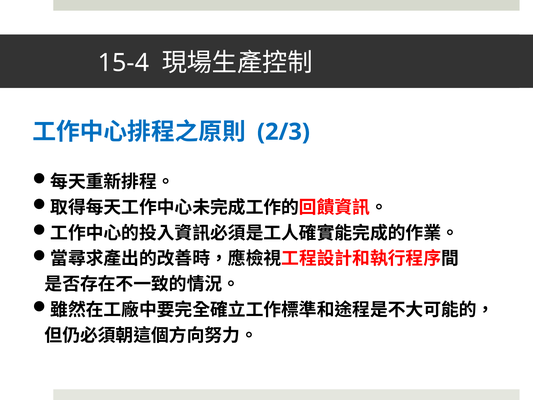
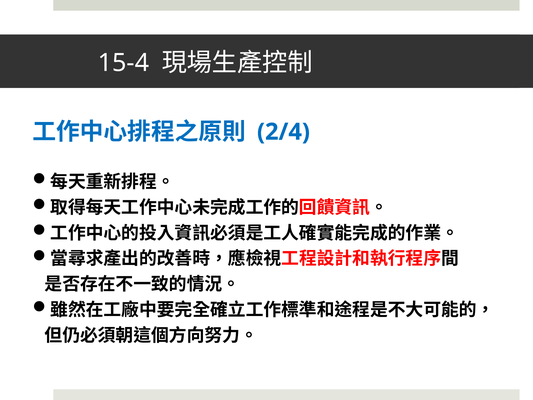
2/3: 2/3 -> 2/4
